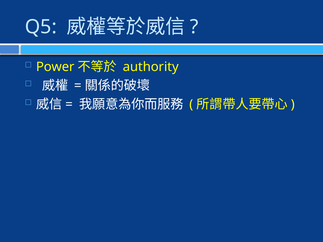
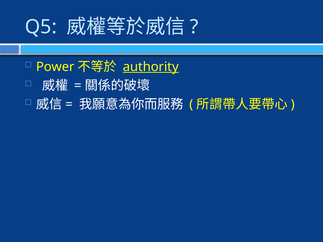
authority underline: none -> present
